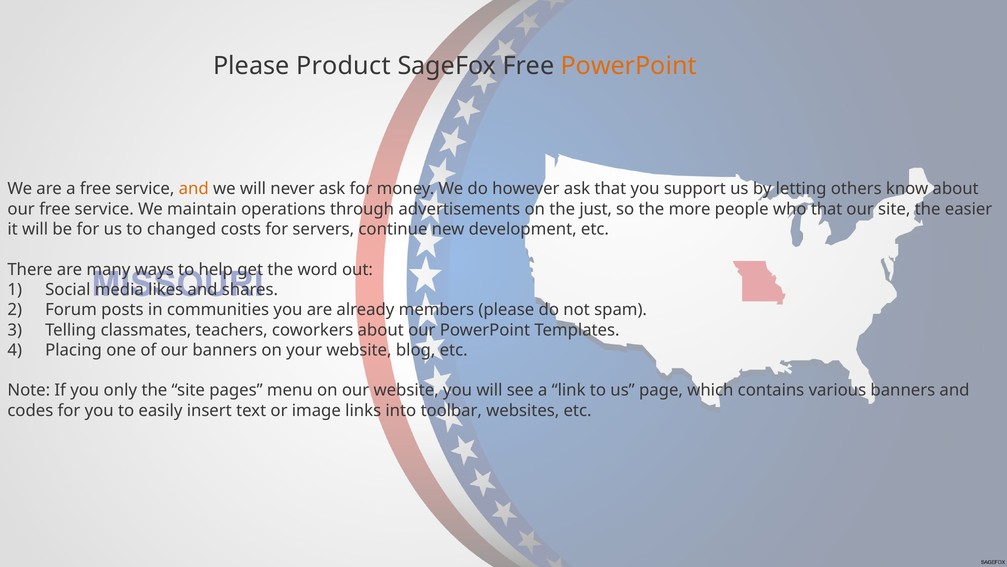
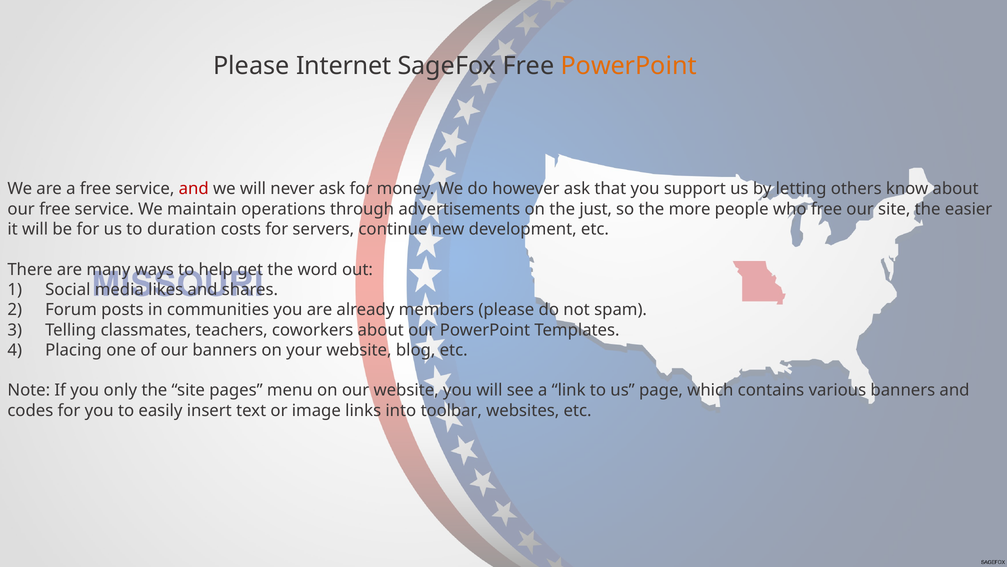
Product: Product -> Internet
and at (194, 189) colour: orange -> red
who that: that -> free
changed: changed -> duration
